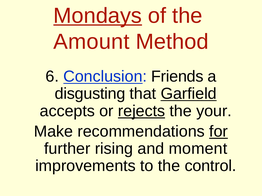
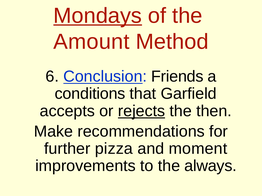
disgusting: disgusting -> conditions
Garfield underline: present -> none
your: your -> then
for underline: present -> none
rising: rising -> pizza
control: control -> always
